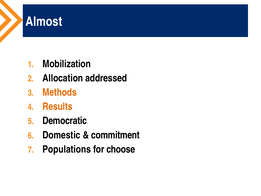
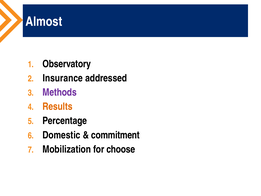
Mobilization: Mobilization -> Observatory
Allocation: Allocation -> Insurance
Methods colour: orange -> purple
Democratic: Democratic -> Percentage
Populations: Populations -> Mobilization
